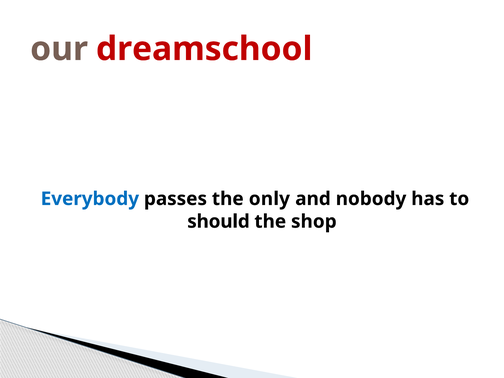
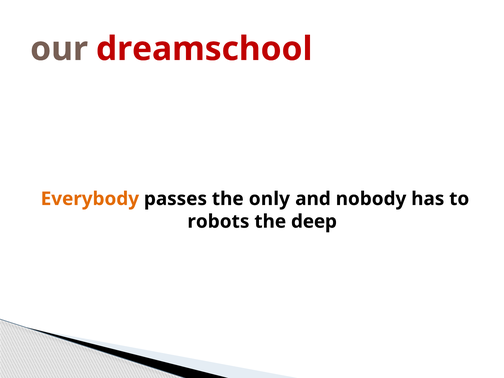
Everybody colour: blue -> orange
should: should -> robots
shop: shop -> deep
